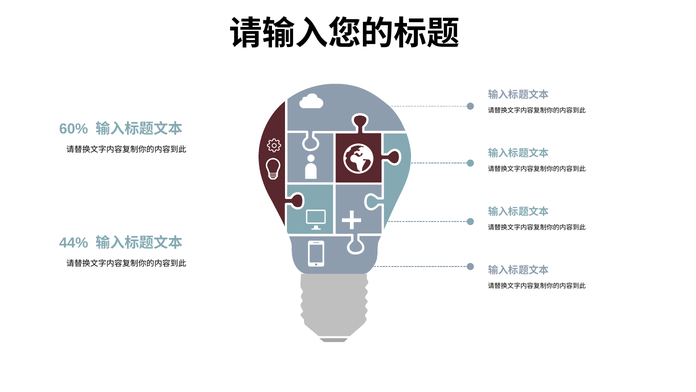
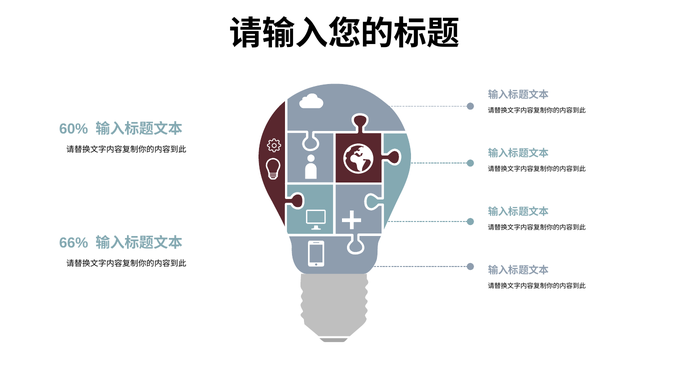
44%: 44% -> 66%
